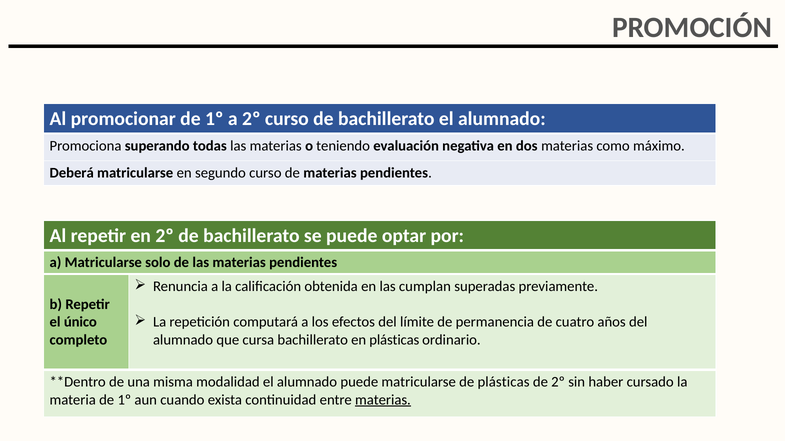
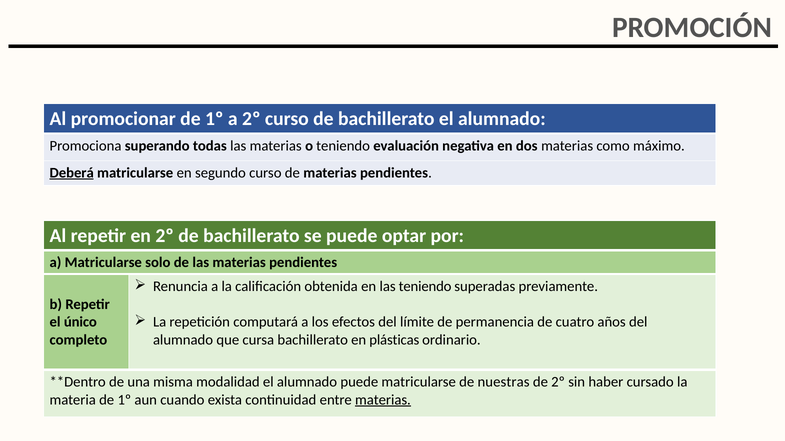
Deberá underline: none -> present
las cumplan: cumplan -> teniendo
de plásticas: plásticas -> nuestras
